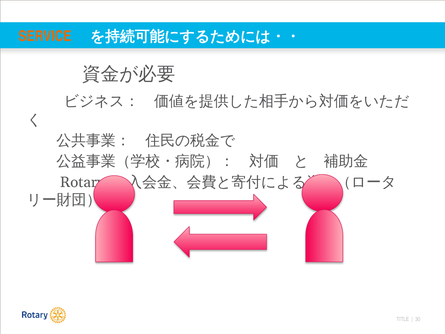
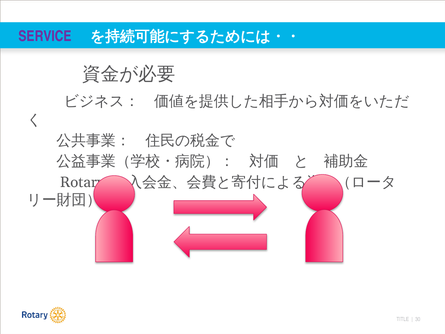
SERVICE colour: orange -> purple
